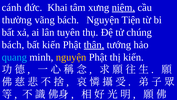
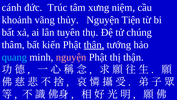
Khai: Khai -> Trúc
niệm underline: present -> none
thường: thường -> khoảnh
vãng bách: bách -> thủy
bách at (13, 45): bách -> thâm
nguyện at (71, 57) colour: yellow -> pink
thị kiến: kiến -> thận
